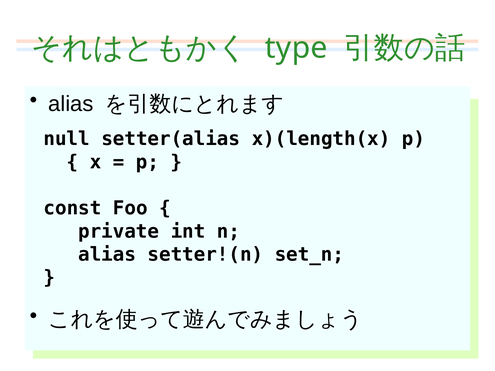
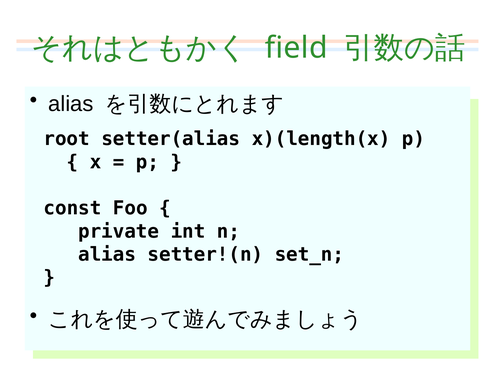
type: type -> field
null: null -> root
